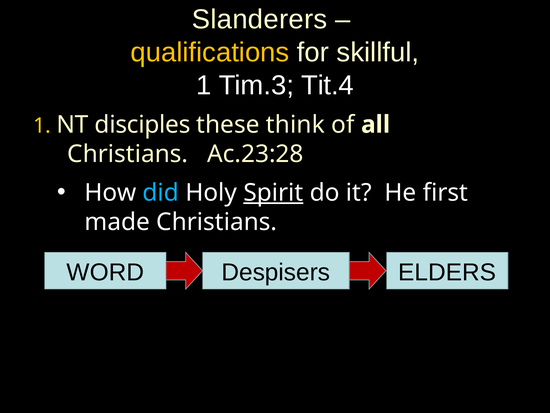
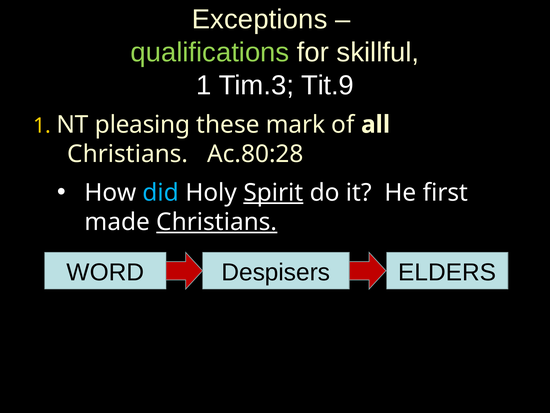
Slanderers: Slanderers -> Exceptions
qualifications colour: yellow -> light green
Tit.4: Tit.4 -> Tit.9
disciples: disciples -> pleasing
think: think -> mark
Ac.23:28: Ac.23:28 -> Ac.80:28
Christians at (217, 222) underline: none -> present
